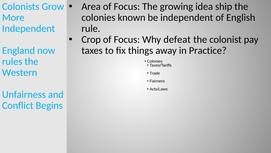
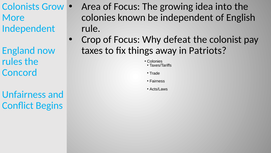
ship: ship -> into
Practice: Practice -> Patriots
Western: Western -> Concord
